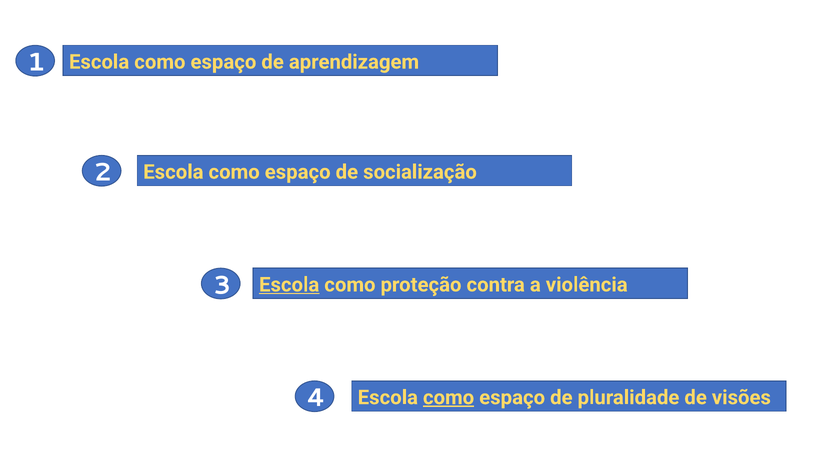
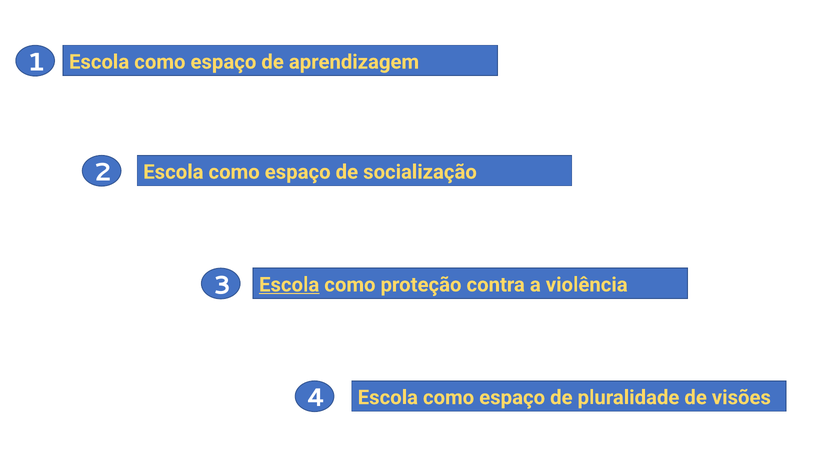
como at (449, 398) underline: present -> none
